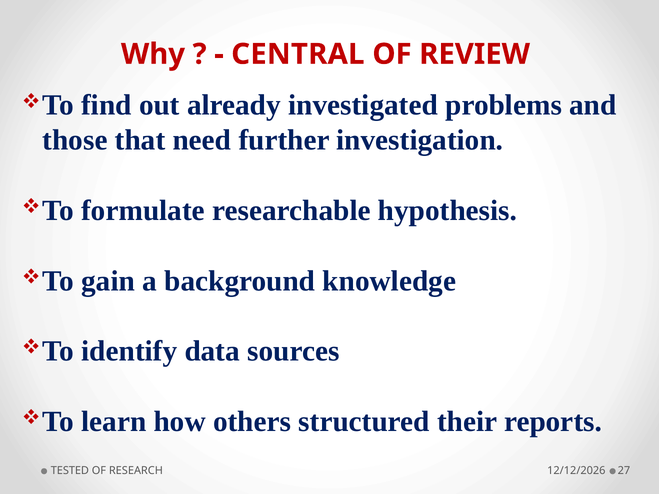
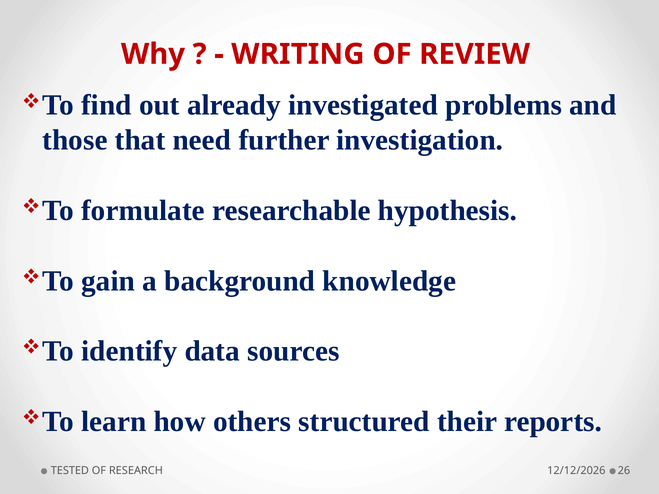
CENTRAL: CENTRAL -> WRITING
27: 27 -> 26
